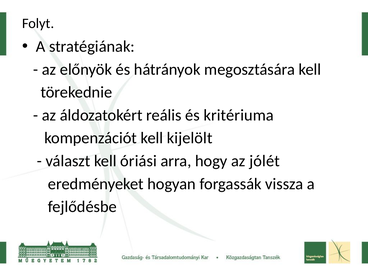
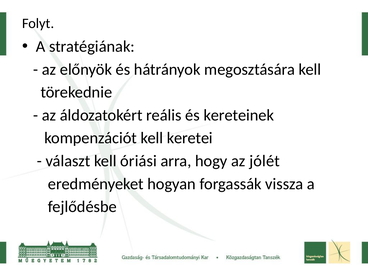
kritériuma: kritériuma -> kereteinek
kijelölt: kijelölt -> keretei
